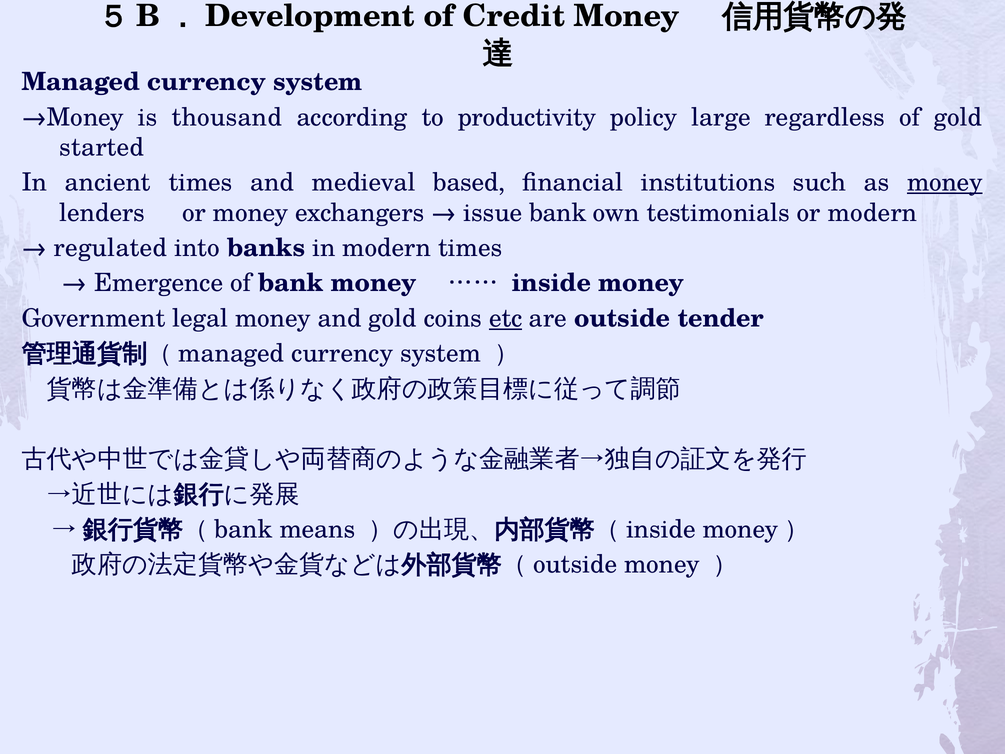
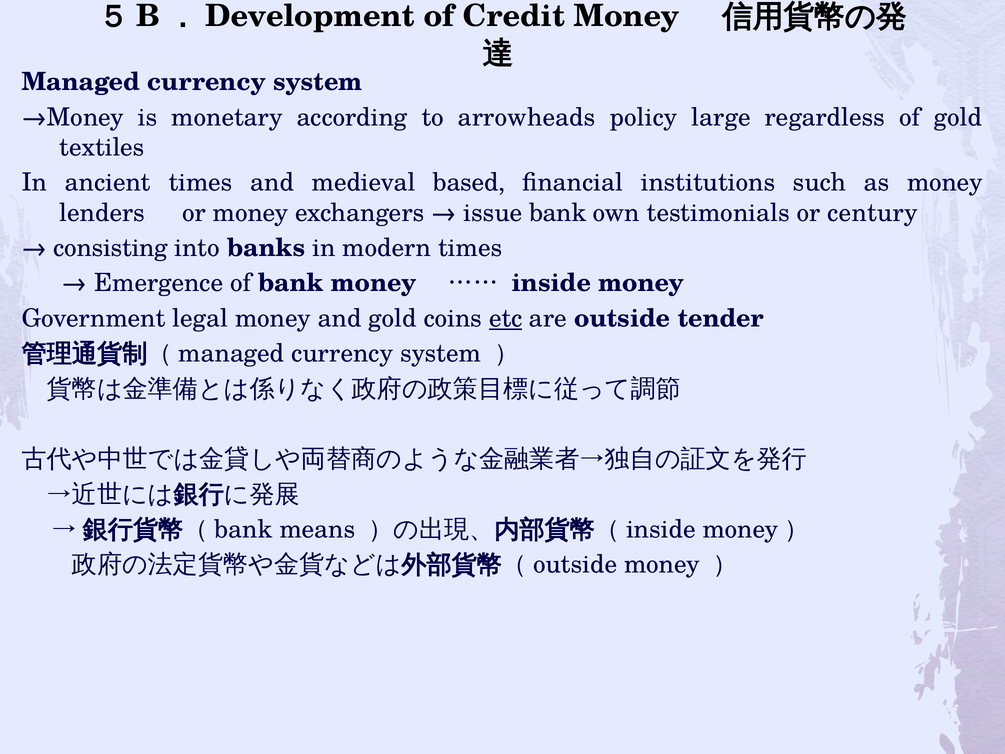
thousand: thousand -> monetary
productivity: productivity -> arrowheads
started: started -> textiles
money at (945, 183) underline: present -> none
or modern: modern -> century
regulated: regulated -> consisting
